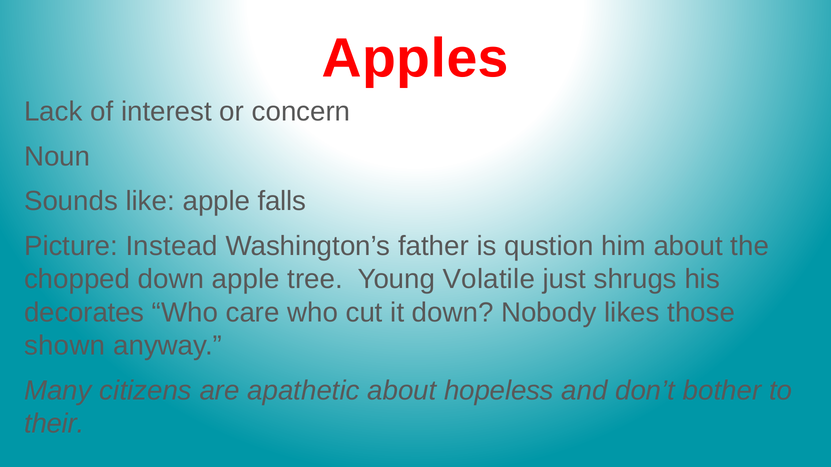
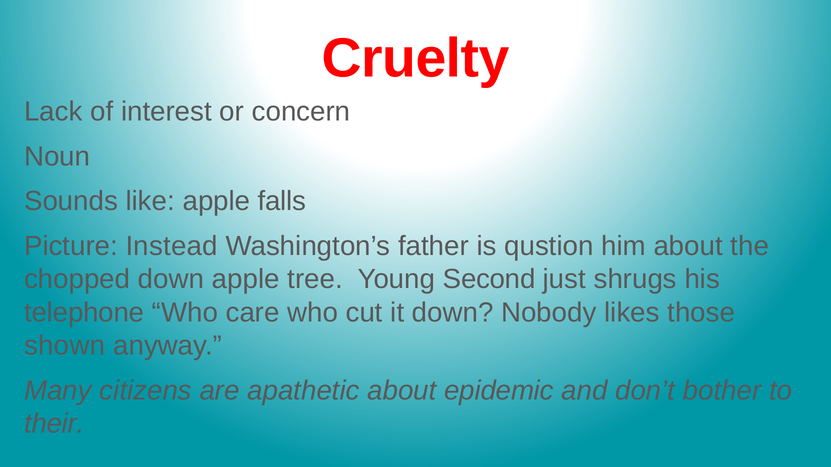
Apples: Apples -> Cruelty
Volatile: Volatile -> Second
decorates: decorates -> telephone
hopeless: hopeless -> epidemic
